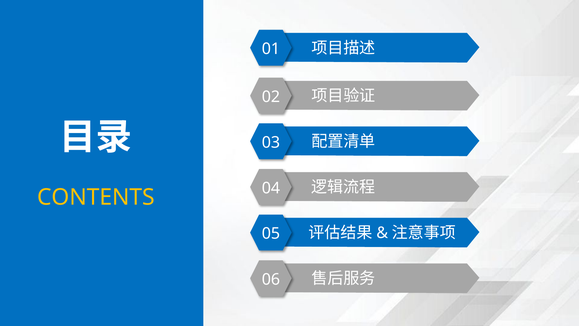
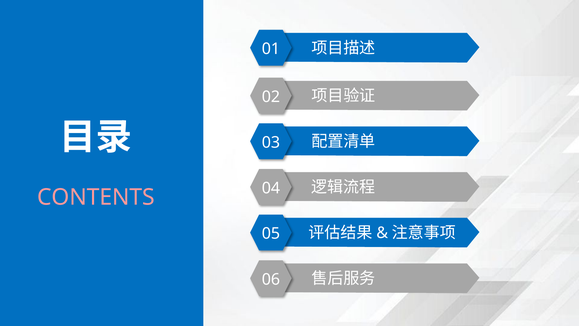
CONTENTS colour: yellow -> pink
